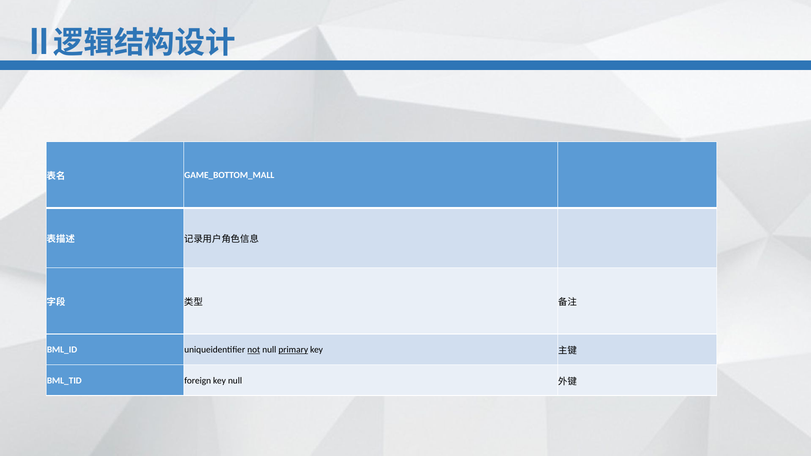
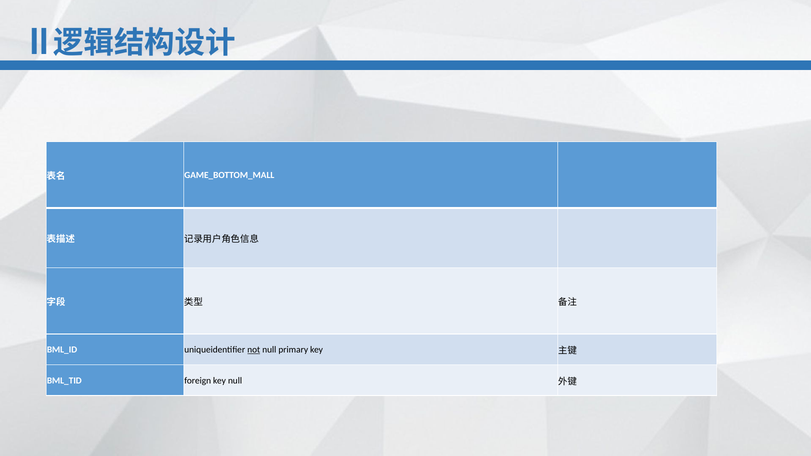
primary underline: present -> none
